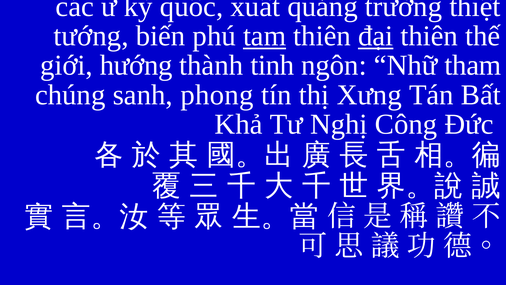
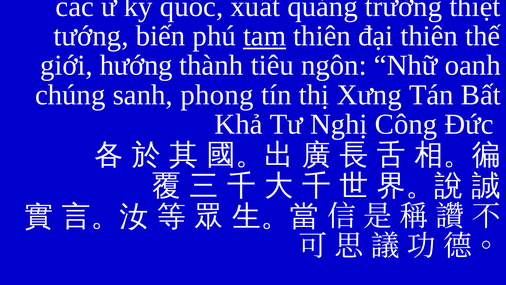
đại underline: present -> none
tinh: tinh -> tiêu
tham: tham -> oanh
